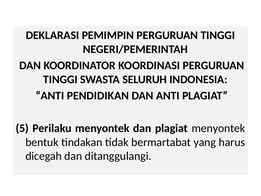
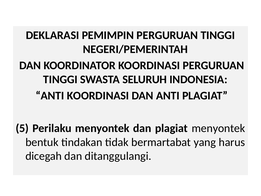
ANTI PENDIDIKAN: PENDIDIKAN -> KOORDINASI
